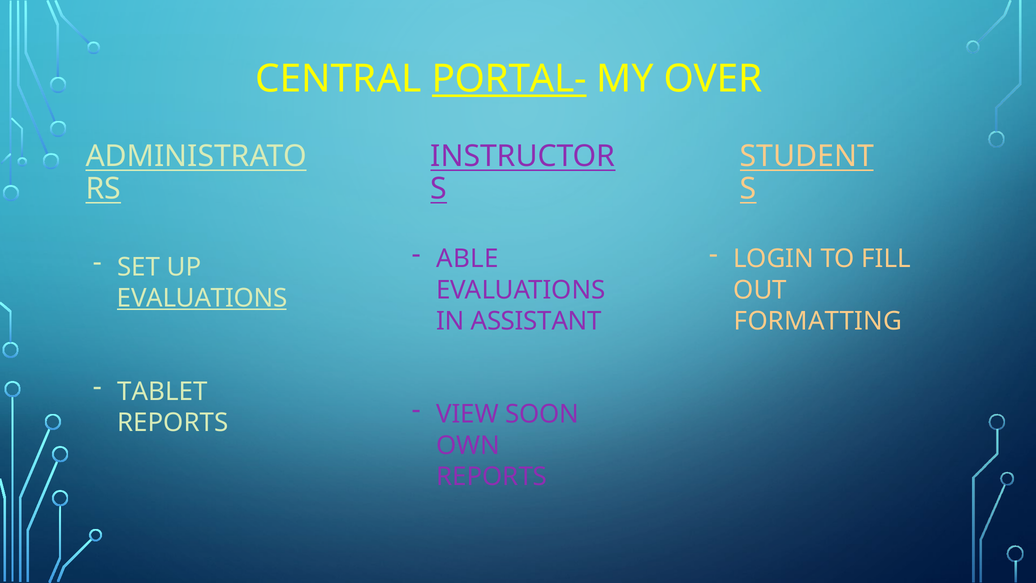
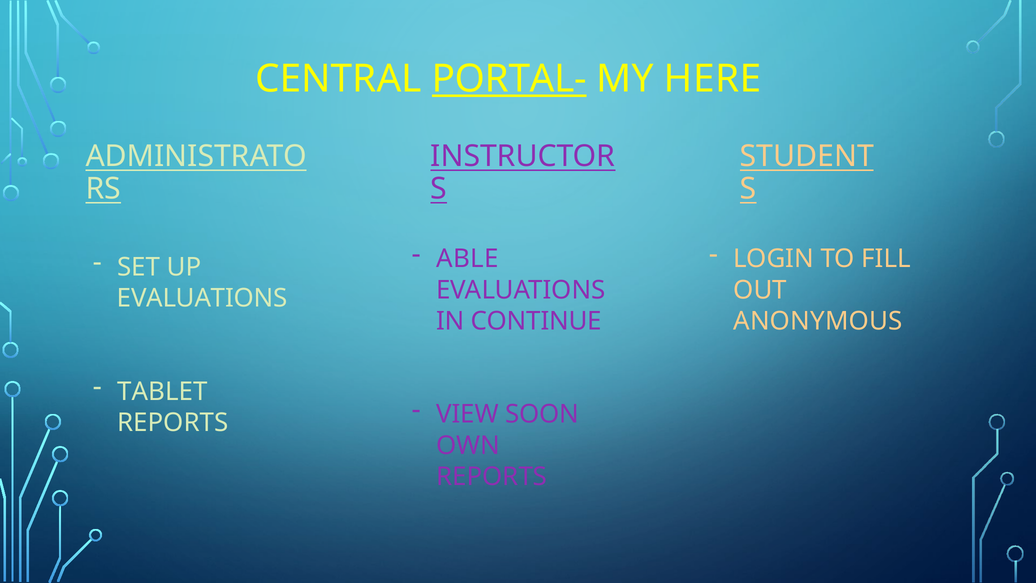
OVER: OVER -> HERE
EVALUATIONS at (202, 298) underline: present -> none
ASSISTANT: ASSISTANT -> CONTINUE
FORMATTING: FORMATTING -> ANONYMOUS
